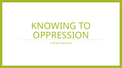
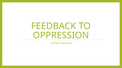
KNOWING: KNOWING -> FEEDBACK
